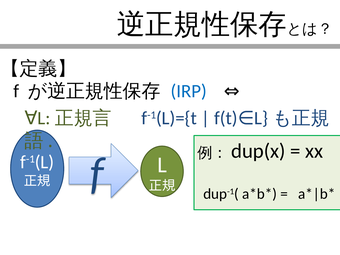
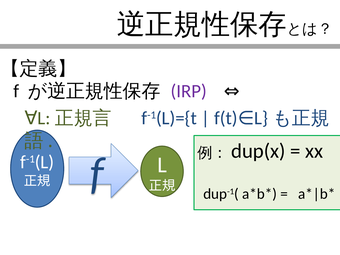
IRP colour: blue -> purple
